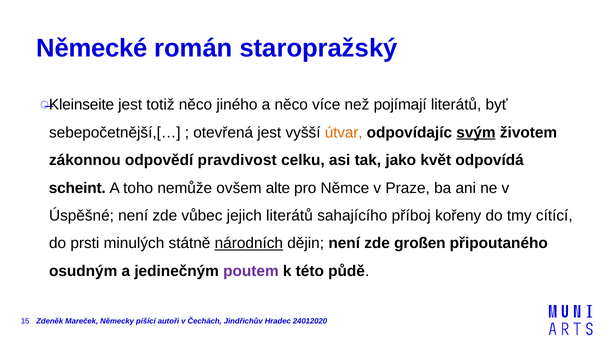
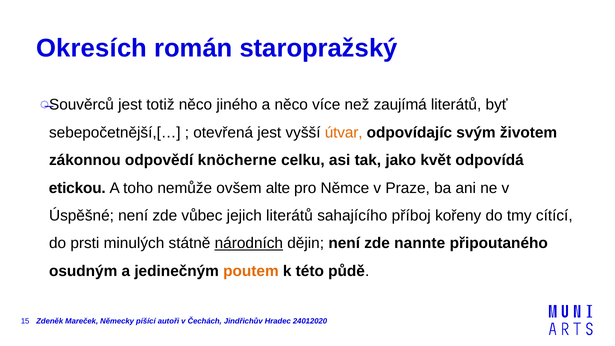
Německé: Německé -> Okresích
Kleinseite: Kleinseite -> Souvěrců
pojímají: pojímají -> zaujímá
svým underline: present -> none
pravdivost: pravdivost -> knöcherne
scheint: scheint -> etickou
großen: großen -> nannte
poutem colour: purple -> orange
